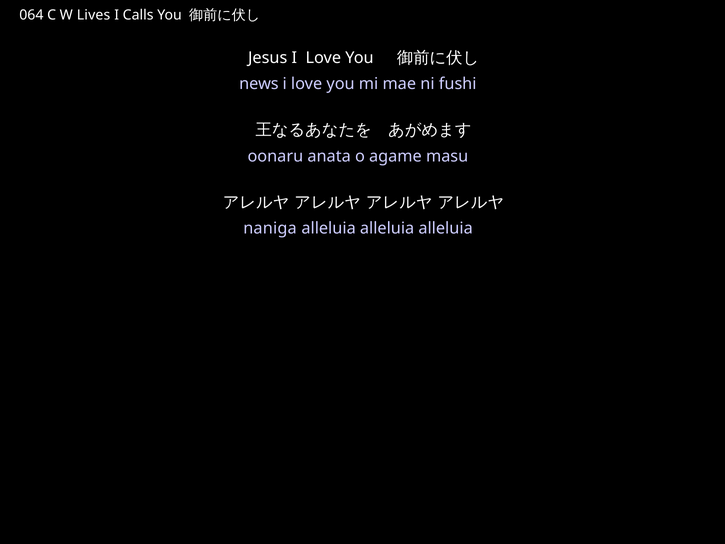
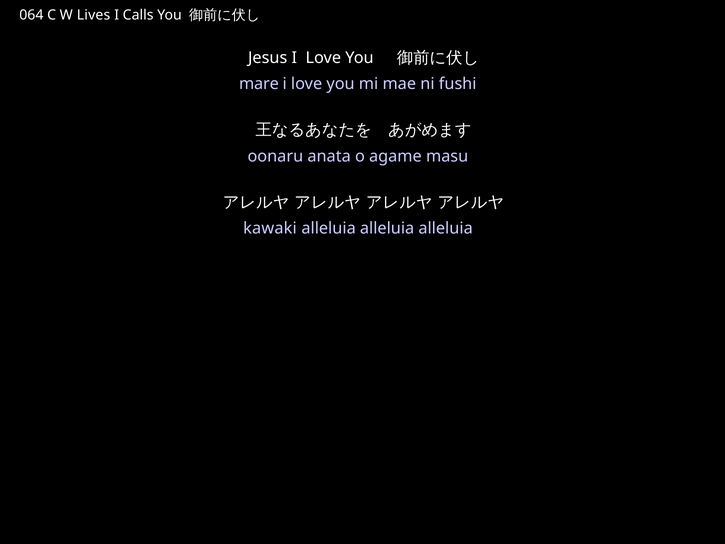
news: news -> mare
naniga: naniga -> kawaki
